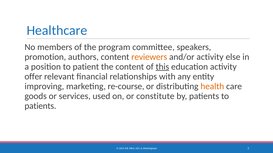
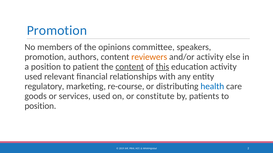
Healthcare at (57, 31): Healthcare -> Promotion
program: program -> opinions
content at (130, 67) underline: none -> present
offer at (33, 77): offer -> used
improving: improving -> regulatory
health colour: orange -> blue
patients at (40, 106): patients -> position
